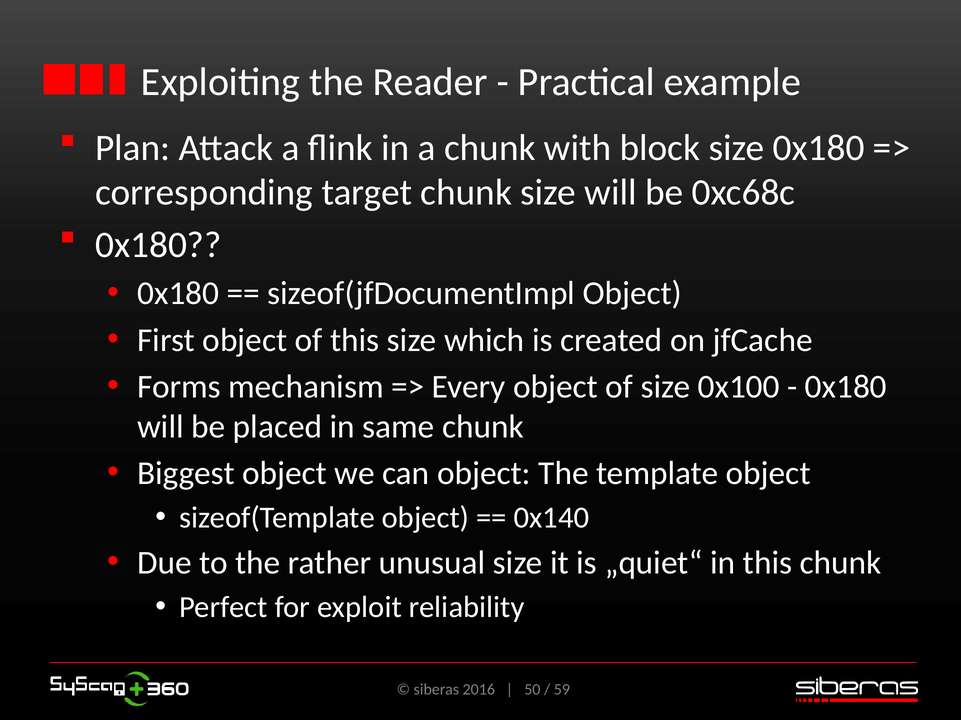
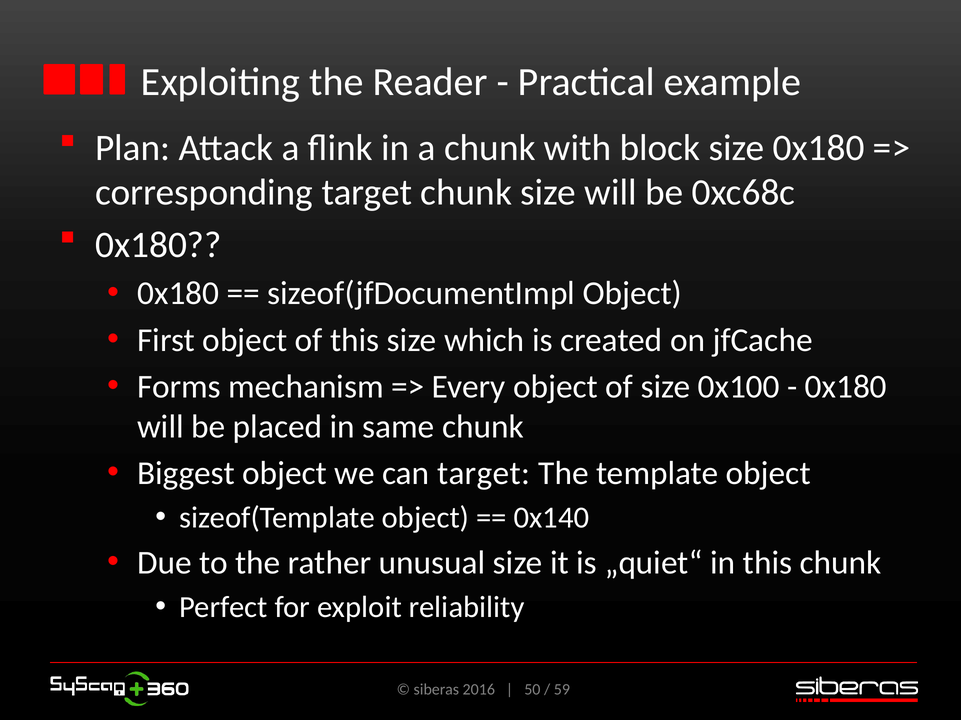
can object: object -> target
